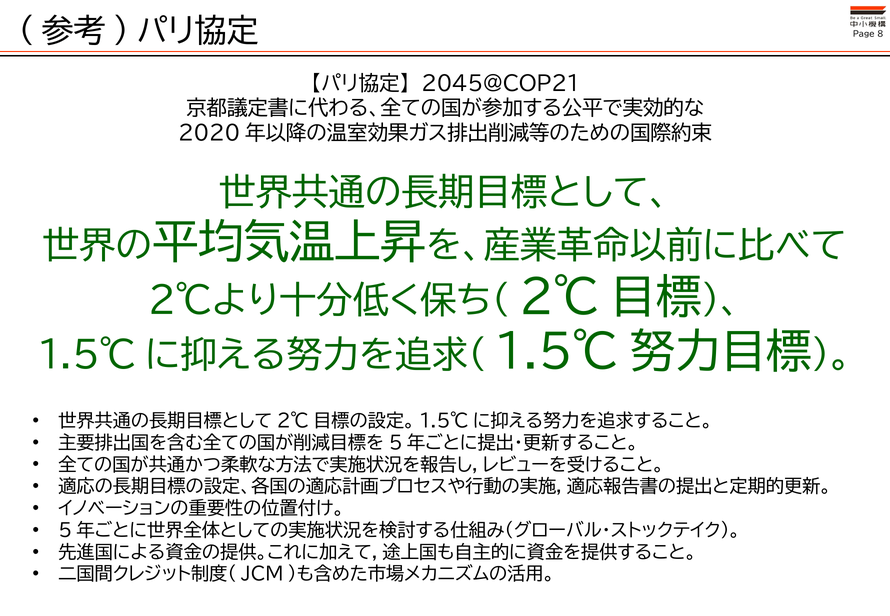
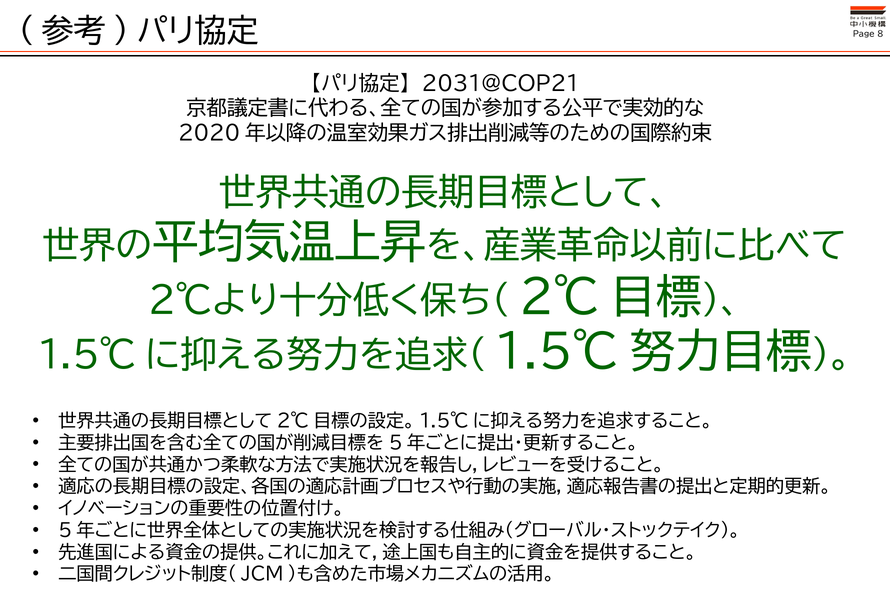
2045@COP21: 2045@COP21 -> 2031@COP21
